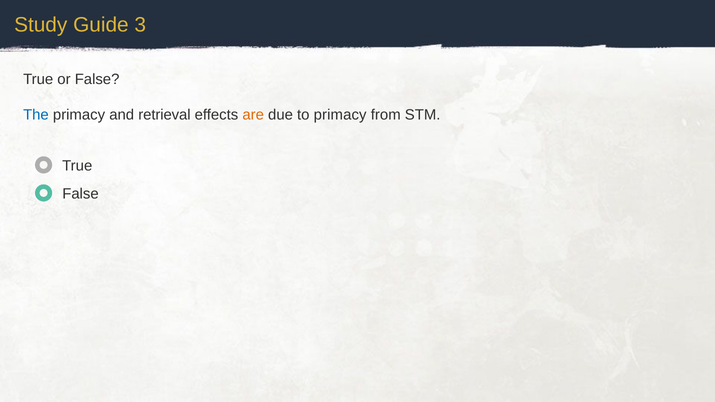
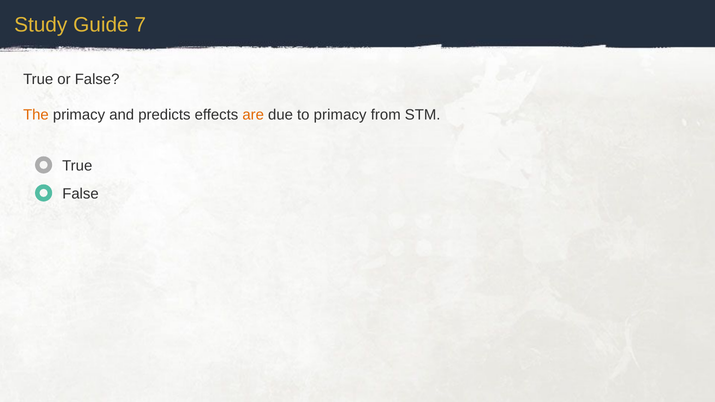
3: 3 -> 7
The colour: blue -> orange
retrieval: retrieval -> predicts
